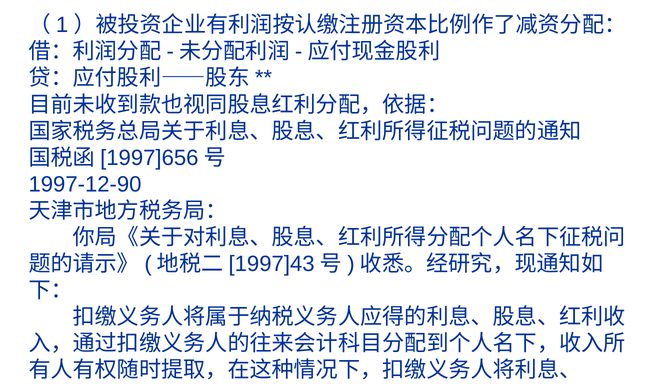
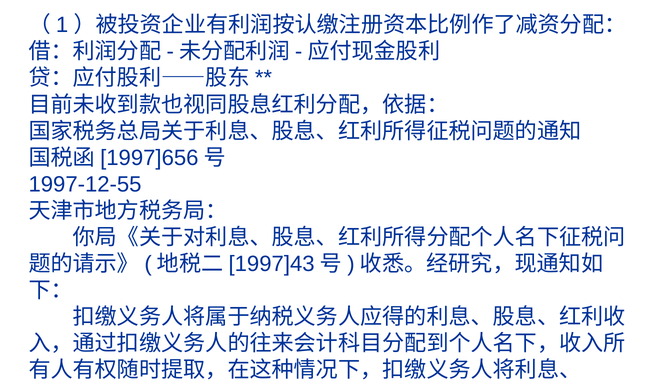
1997-12-90: 1997-12-90 -> 1997-12-55
